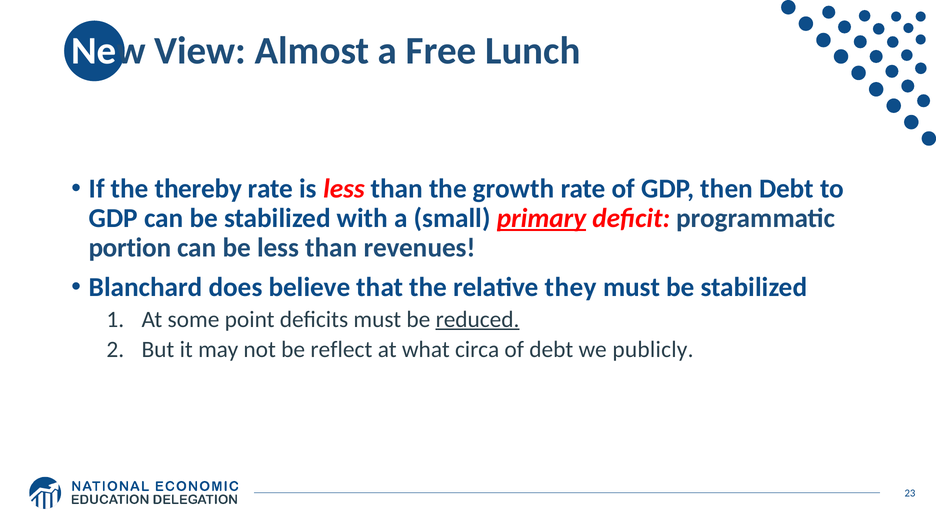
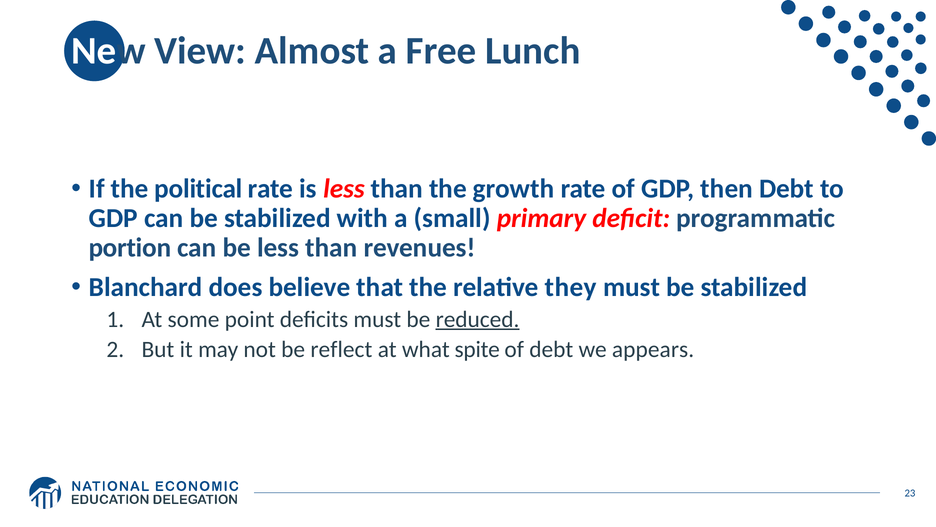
thereby: thereby -> political
primary underline: present -> none
circa: circa -> spite
publicly: publicly -> appears
